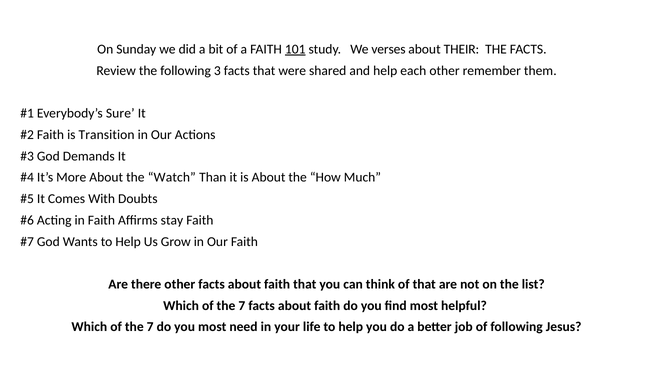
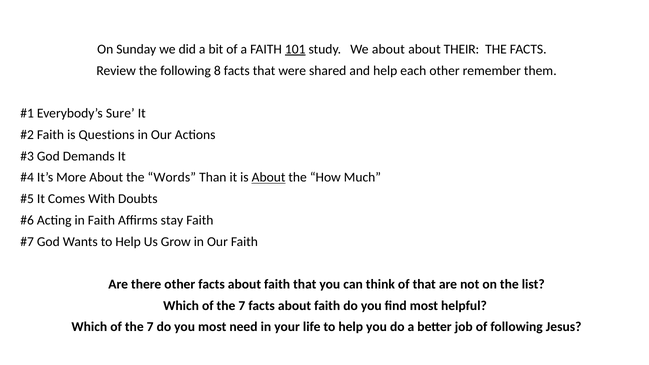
We verses: verses -> about
3: 3 -> 8
Transition: Transition -> Questions
Watch: Watch -> Words
About at (269, 178) underline: none -> present
